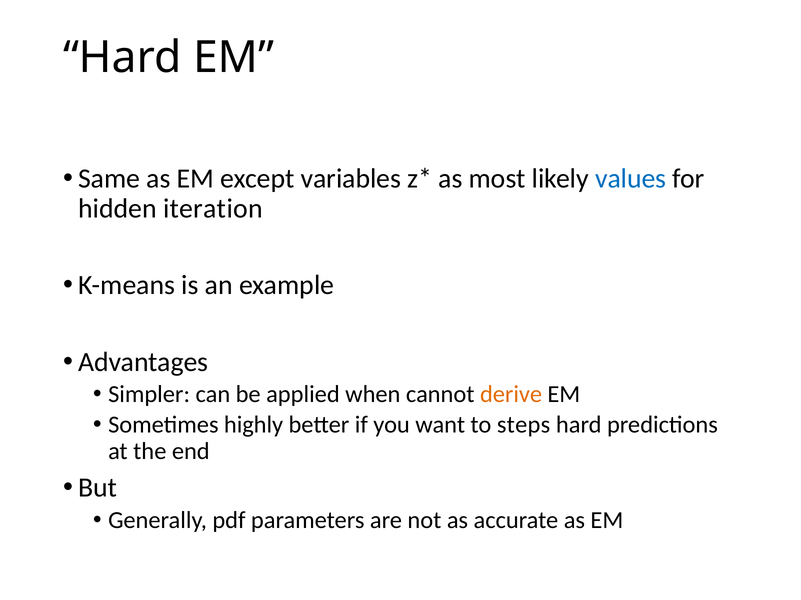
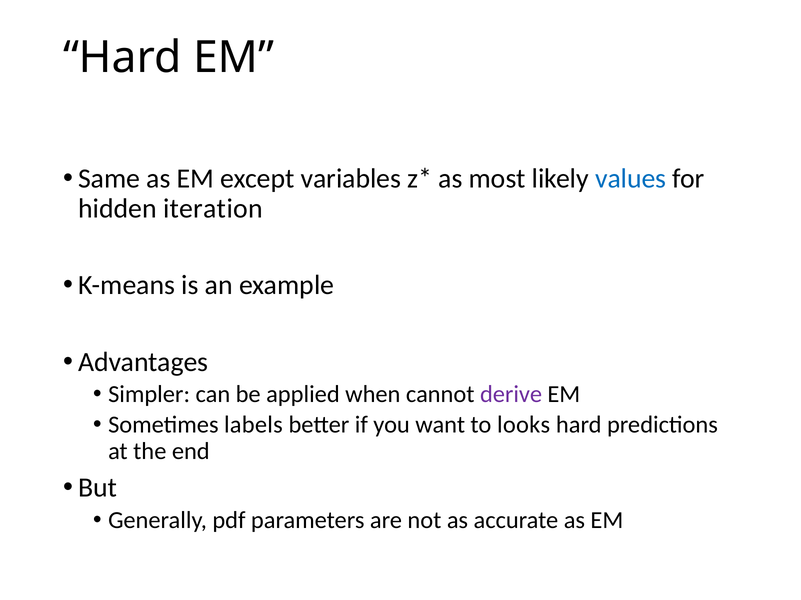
derive colour: orange -> purple
highly: highly -> labels
steps: steps -> looks
